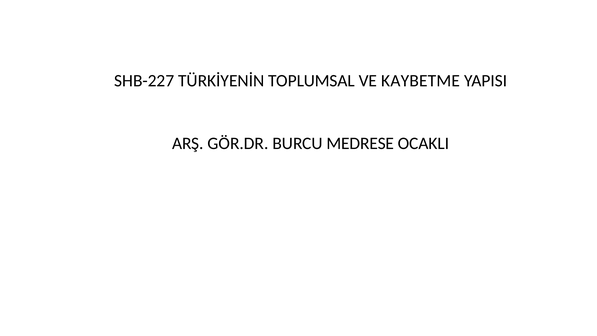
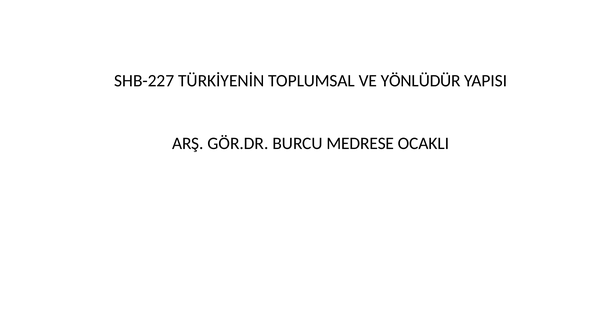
KAYBETME: KAYBETME -> YÖNLÜDÜR
